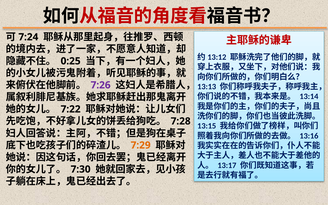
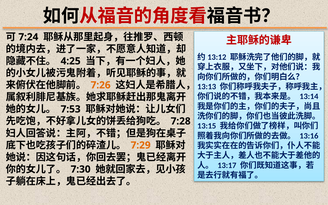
0:25: 0:25 -> 4:25
7:26 colour: purple -> orange
7:22: 7:22 -> 7:53
